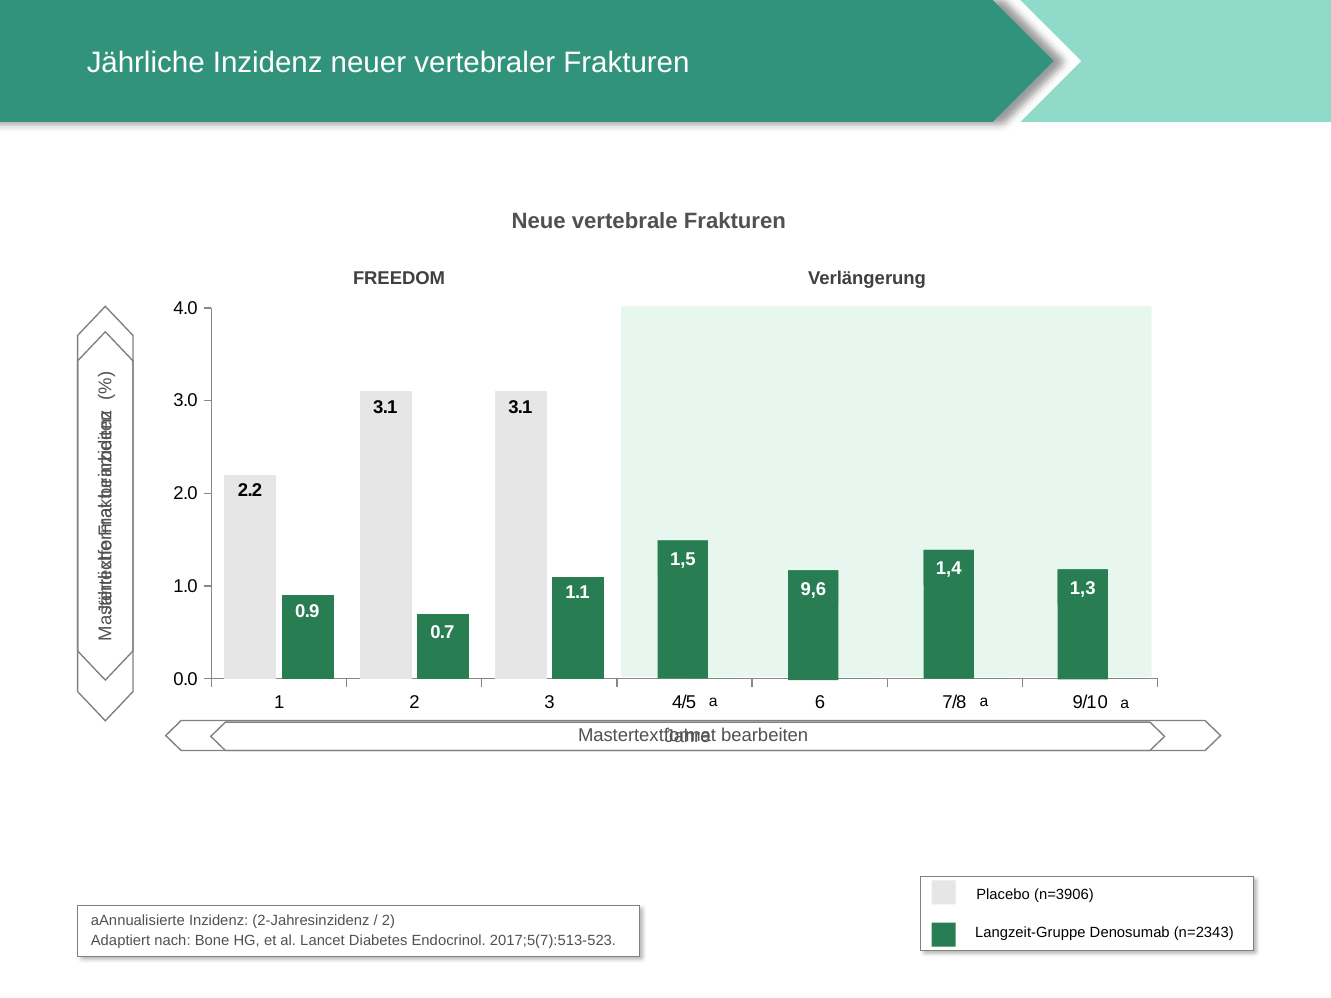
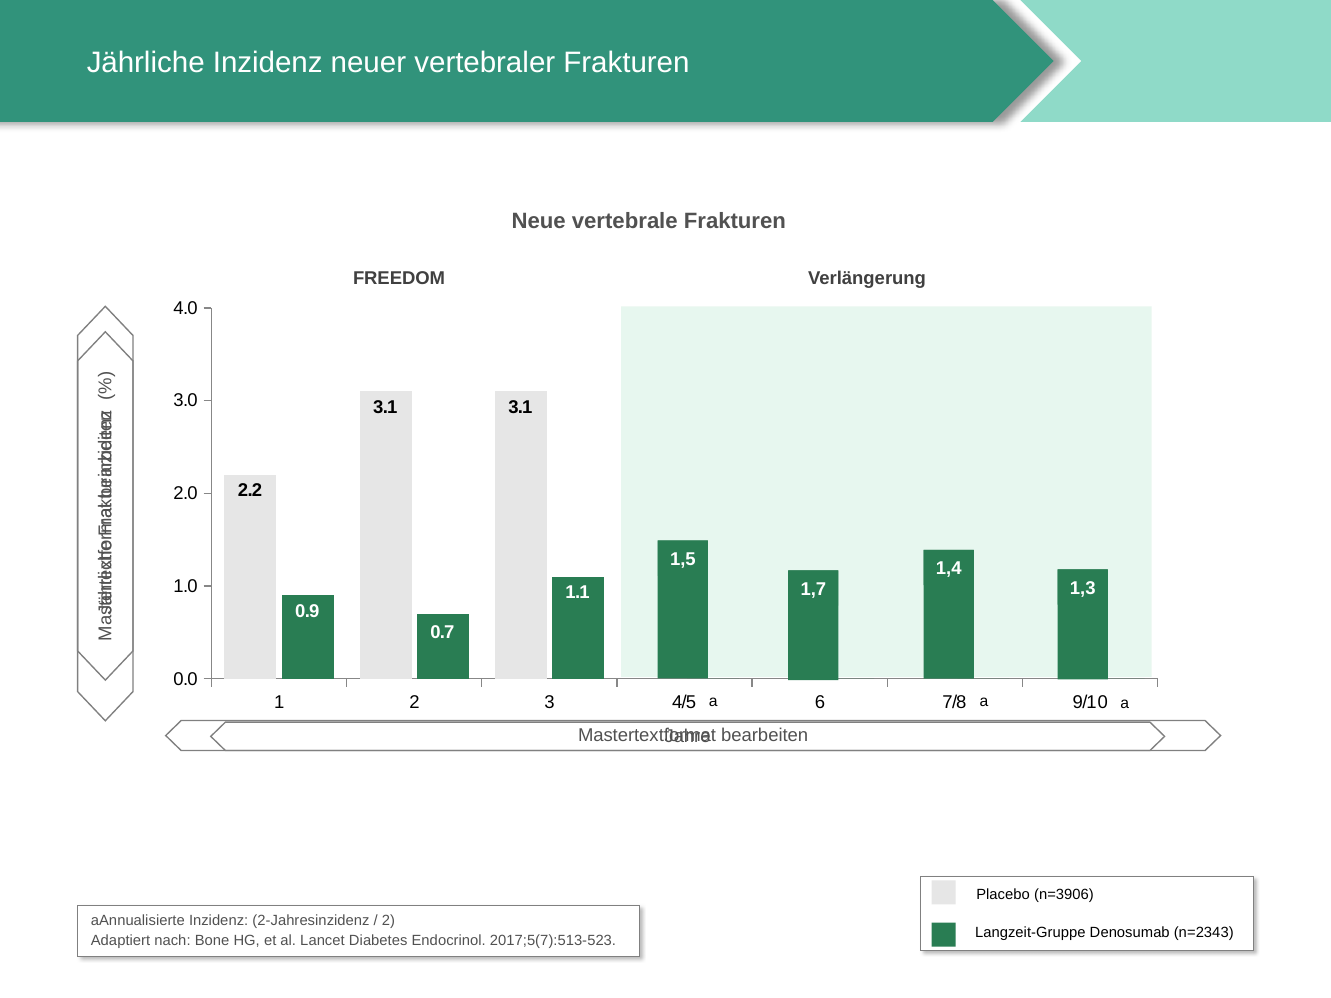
9,6: 9,6 -> 1,7
